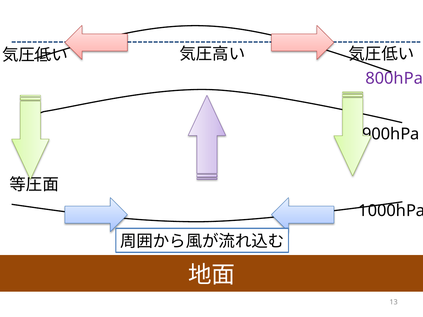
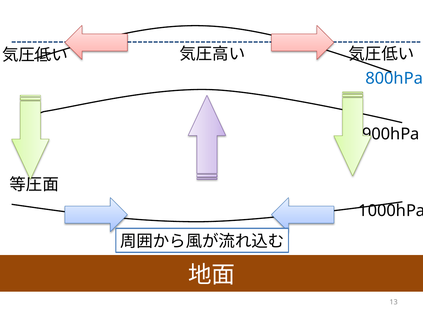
800hPa colour: purple -> blue
